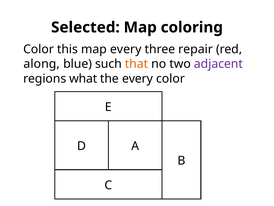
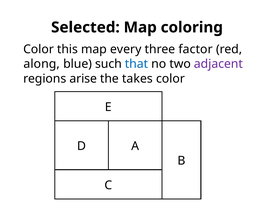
repair: repair -> factor
that colour: orange -> blue
what: what -> arise
the every: every -> takes
